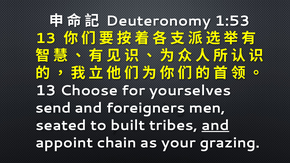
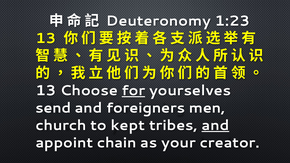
1:53: 1:53 -> 1:23
for underline: none -> present
seated: seated -> church
built: built -> kept
grazing: grazing -> creator
